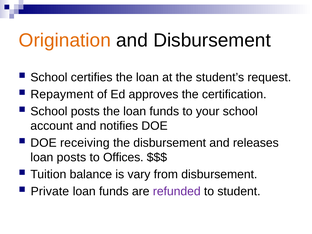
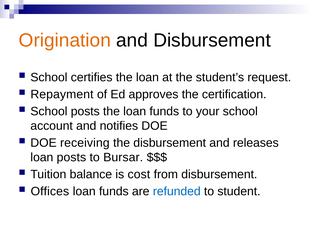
Offices: Offices -> Bursar
vary: vary -> cost
Private: Private -> Offices
refunded colour: purple -> blue
